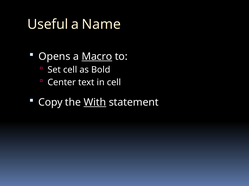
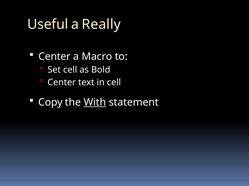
Name: Name -> Really
Opens at (54, 57): Opens -> Center
Macro underline: present -> none
